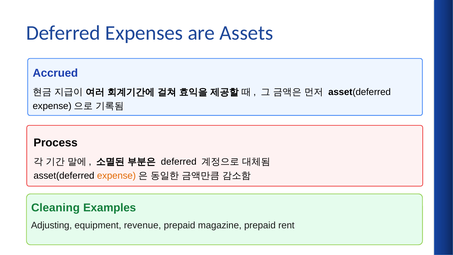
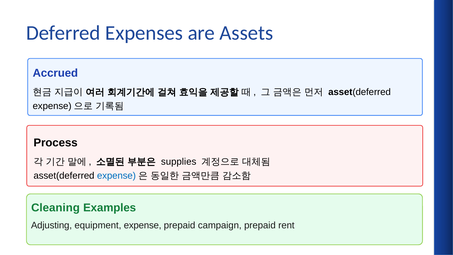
deferred at (179, 161): deferred -> supplies
expense at (116, 176) colour: orange -> blue
equipment revenue: revenue -> expense
magazine: magazine -> campaign
